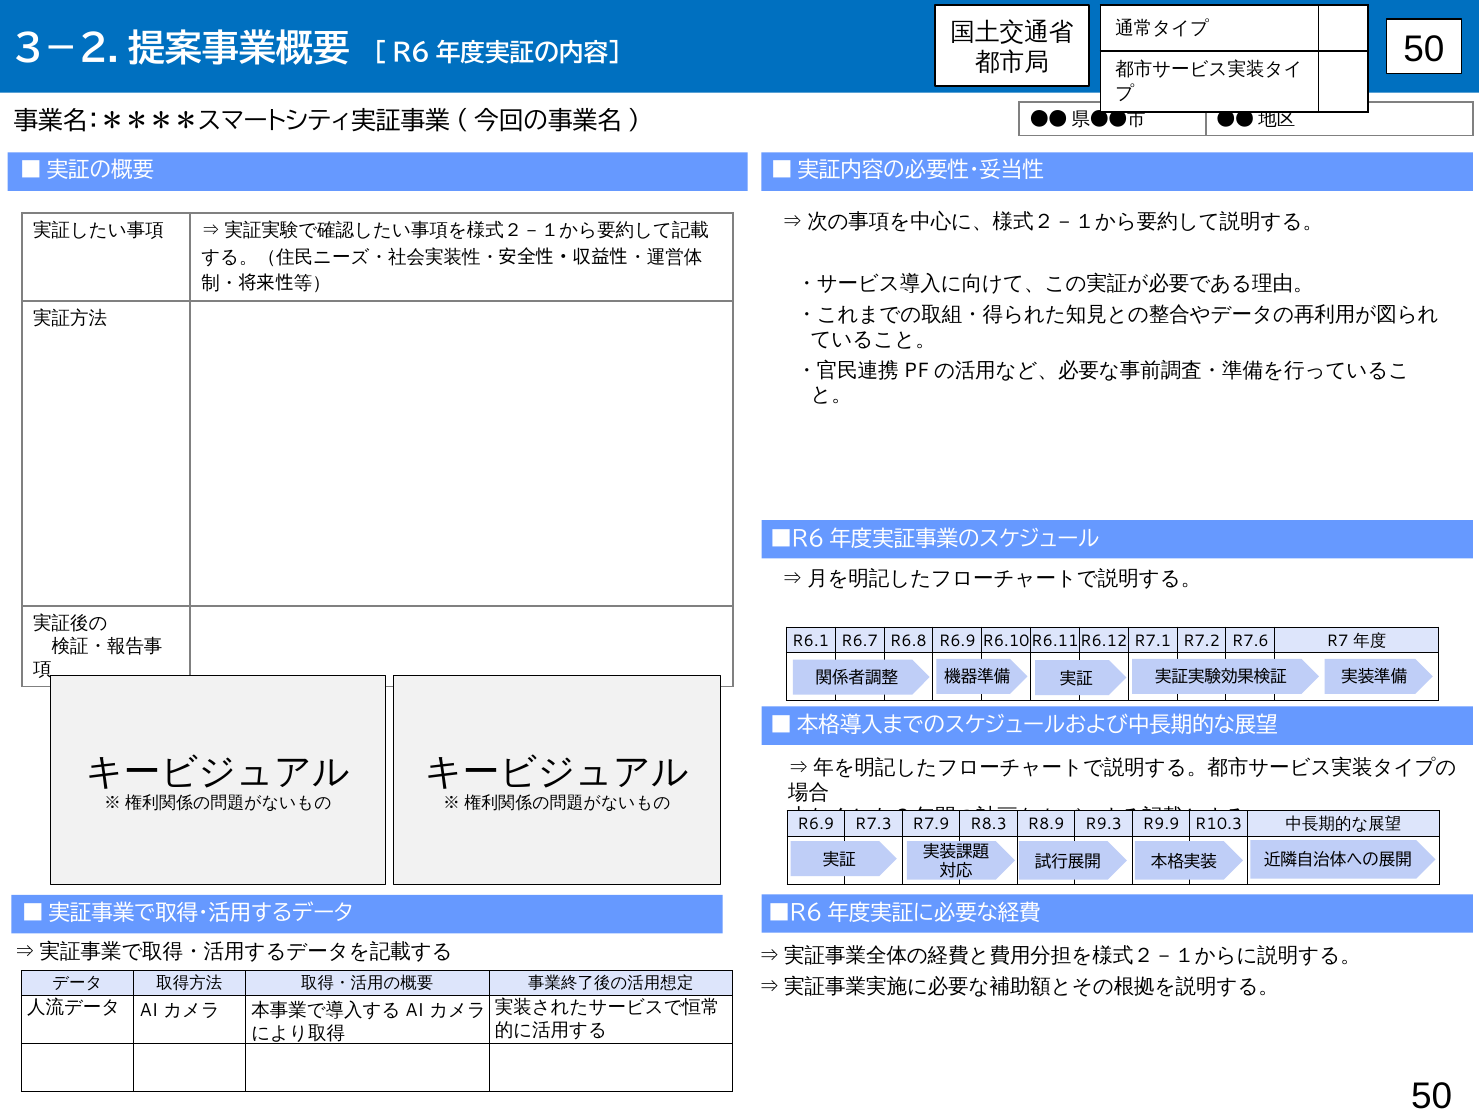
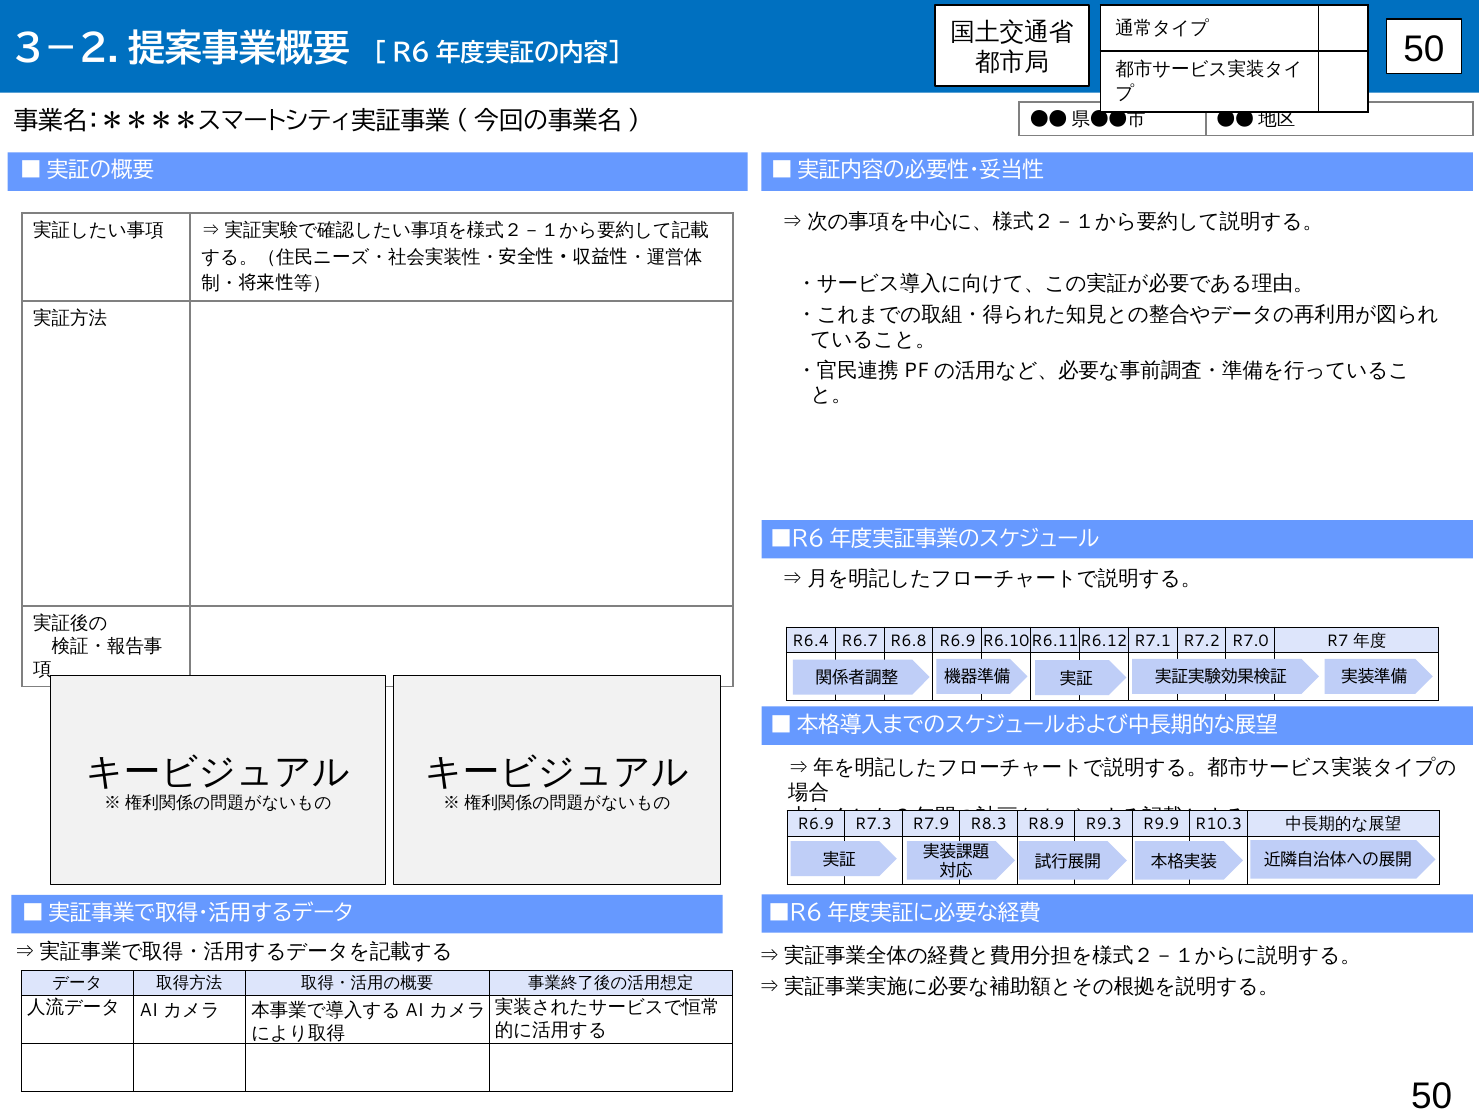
R6.1: R6.1 -> R6.4
R7.6: R7.6 -> R7.0
